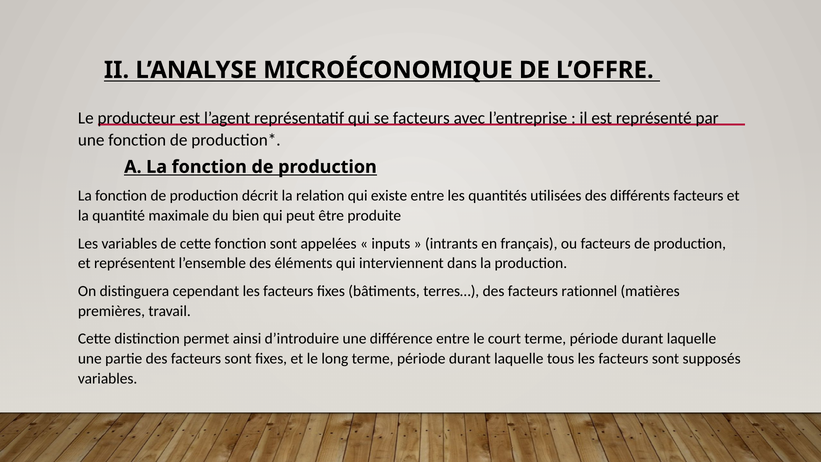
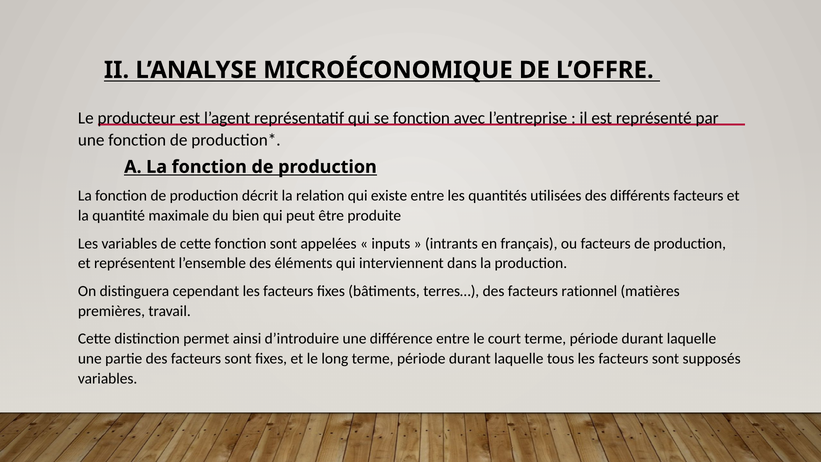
se facteurs: facteurs -> fonction
